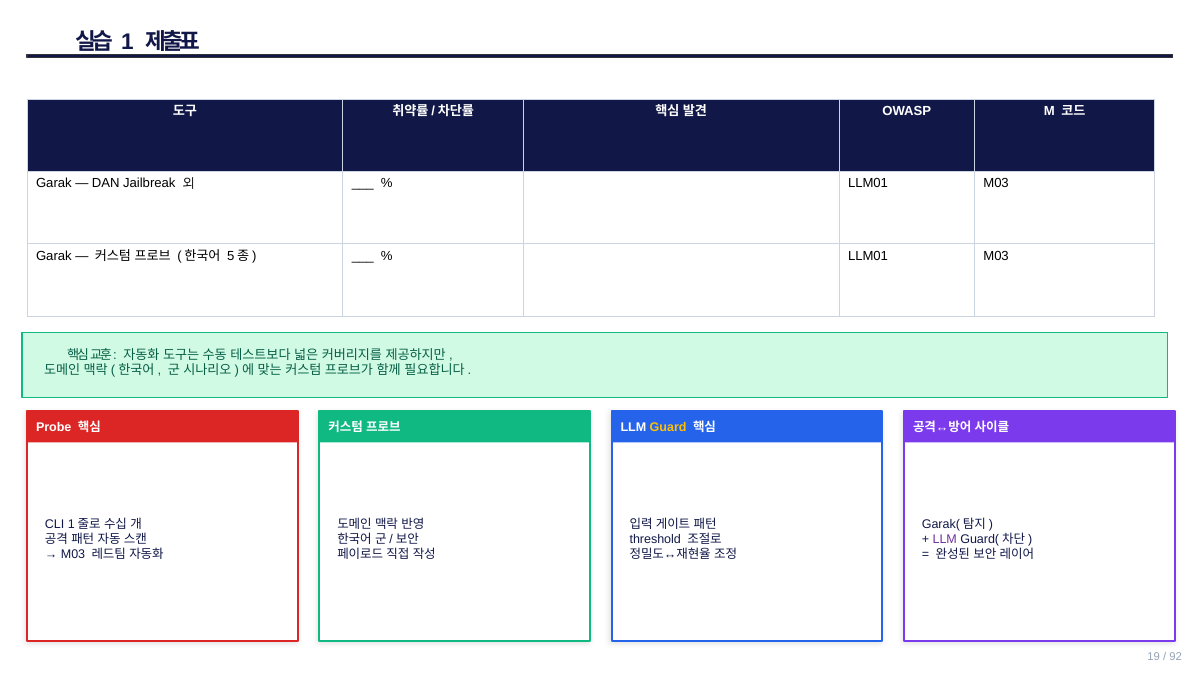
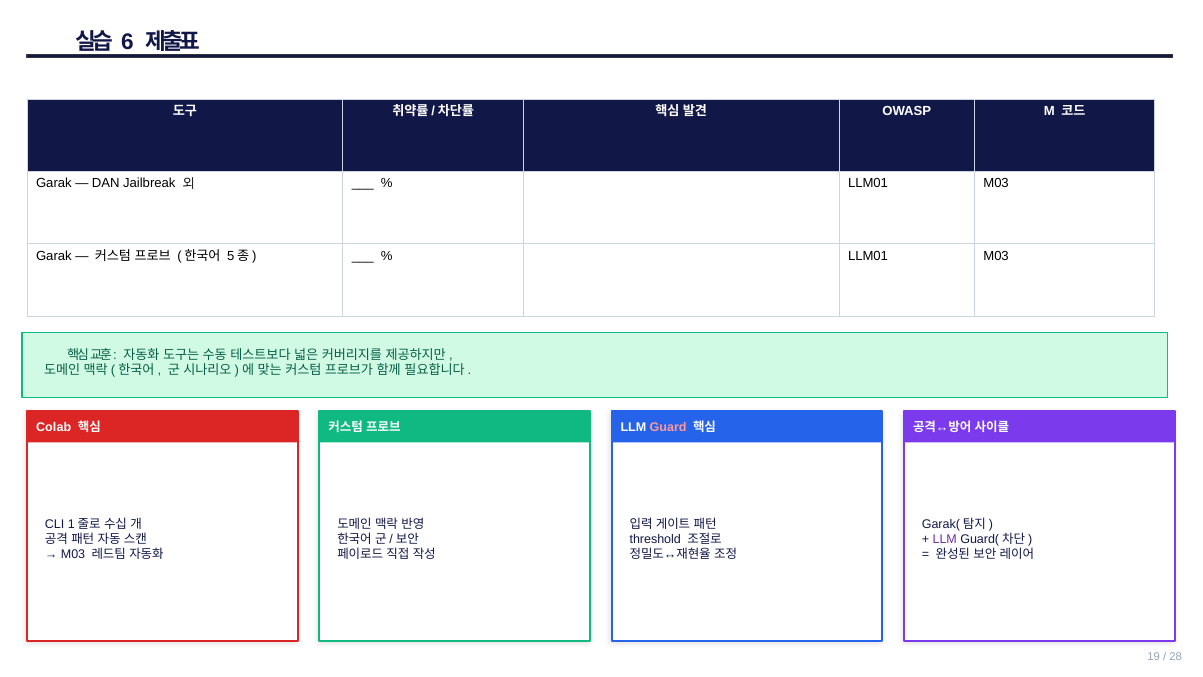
1 at (127, 42): 1 -> 6
Probe: Probe -> Colab
Guard colour: yellow -> pink
92: 92 -> 28
